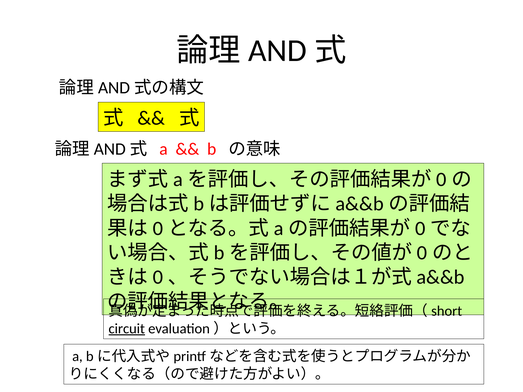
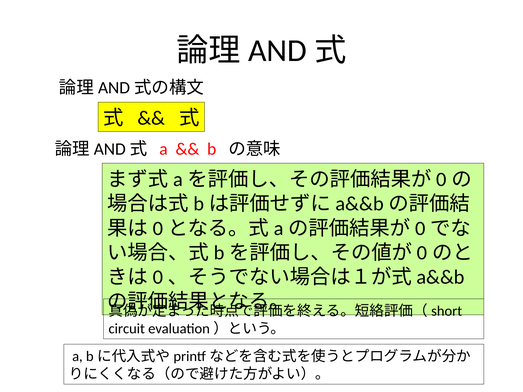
circuit underline: present -> none
